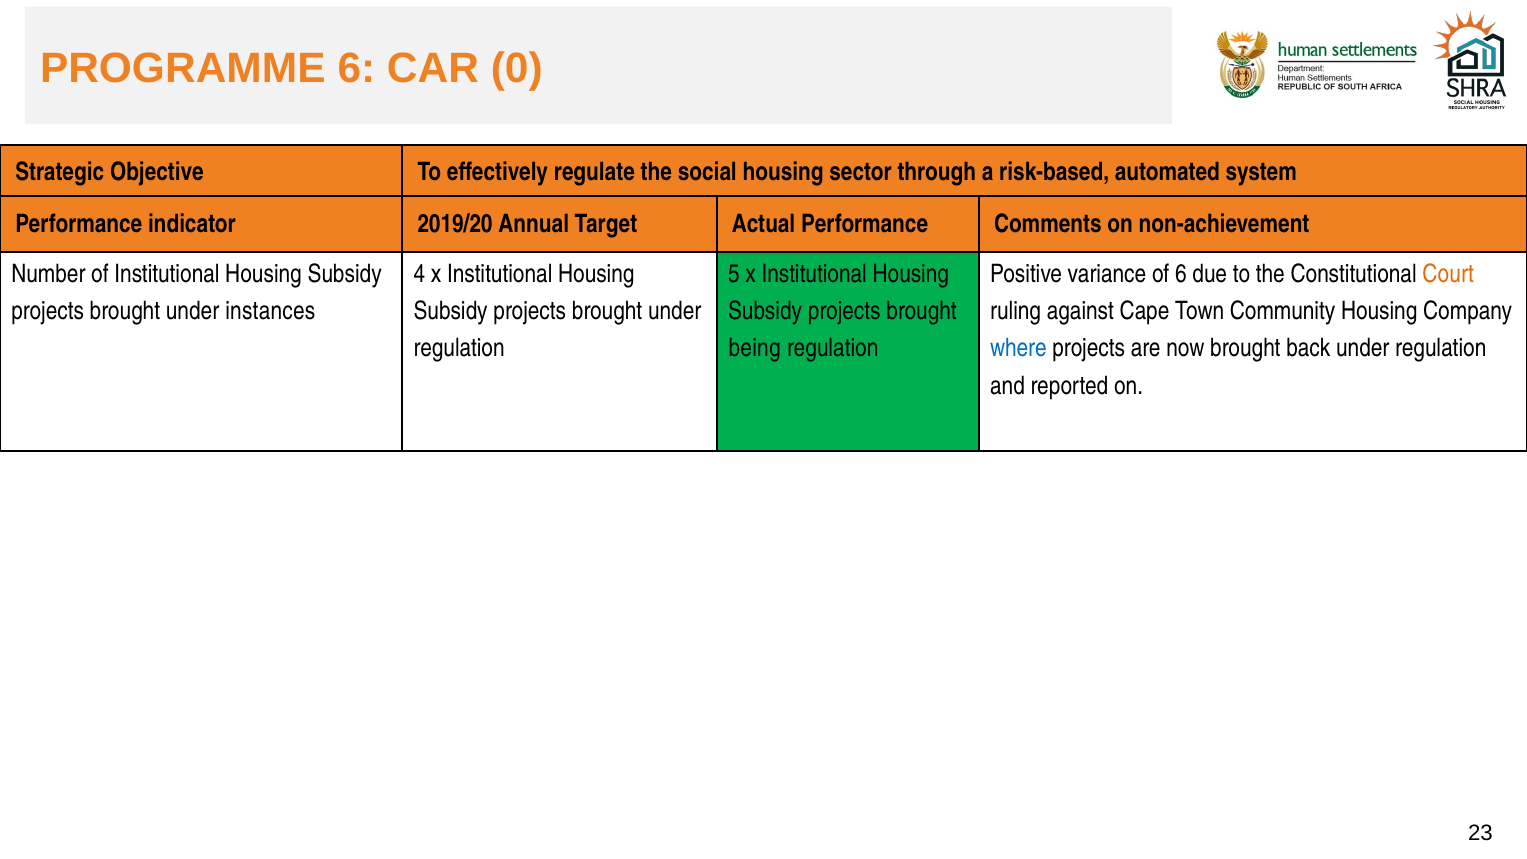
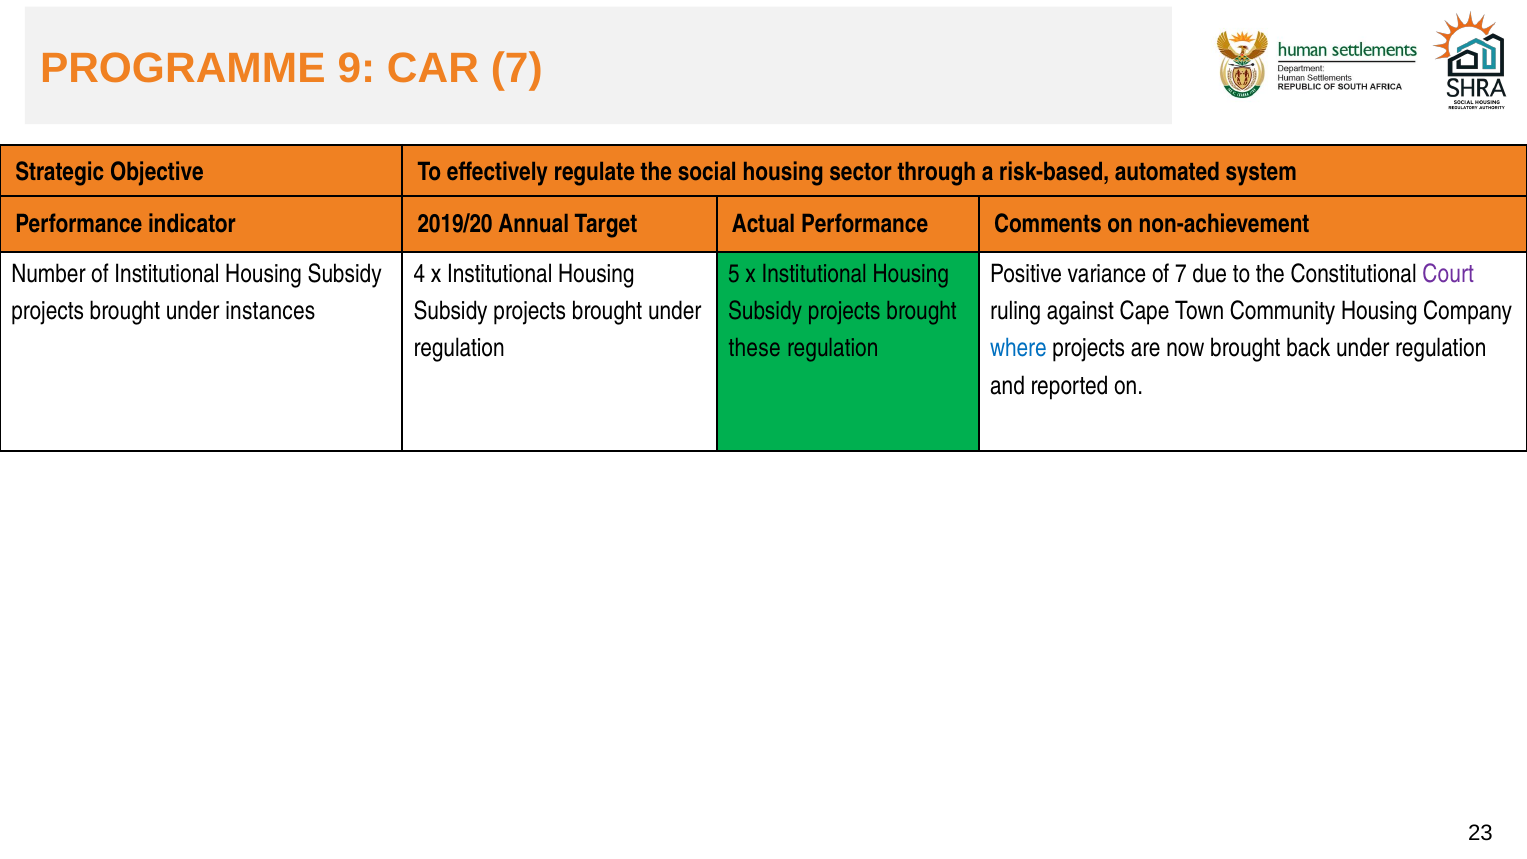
PROGRAMME 6: 6 -> 9
CAR 0: 0 -> 7
of 6: 6 -> 7
Court colour: orange -> purple
being: being -> these
